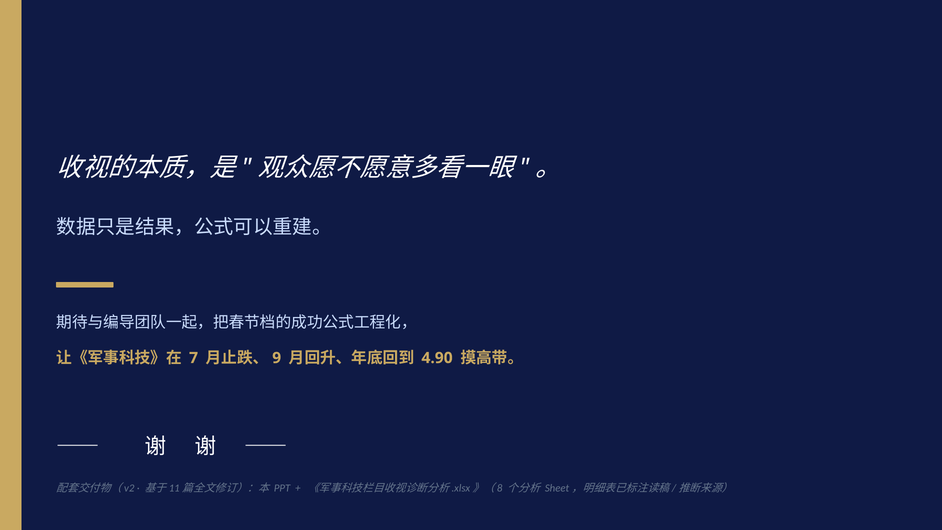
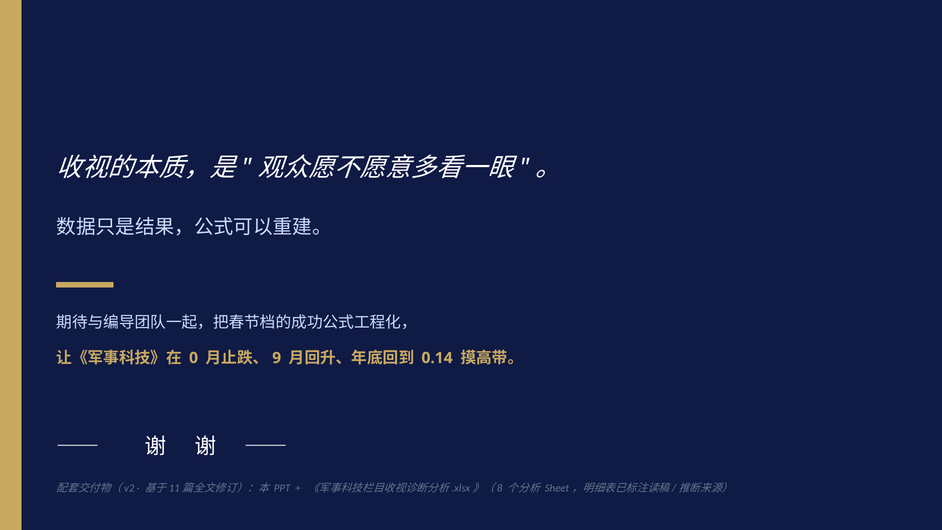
7: 7 -> 0
4.90: 4.90 -> 0.14
